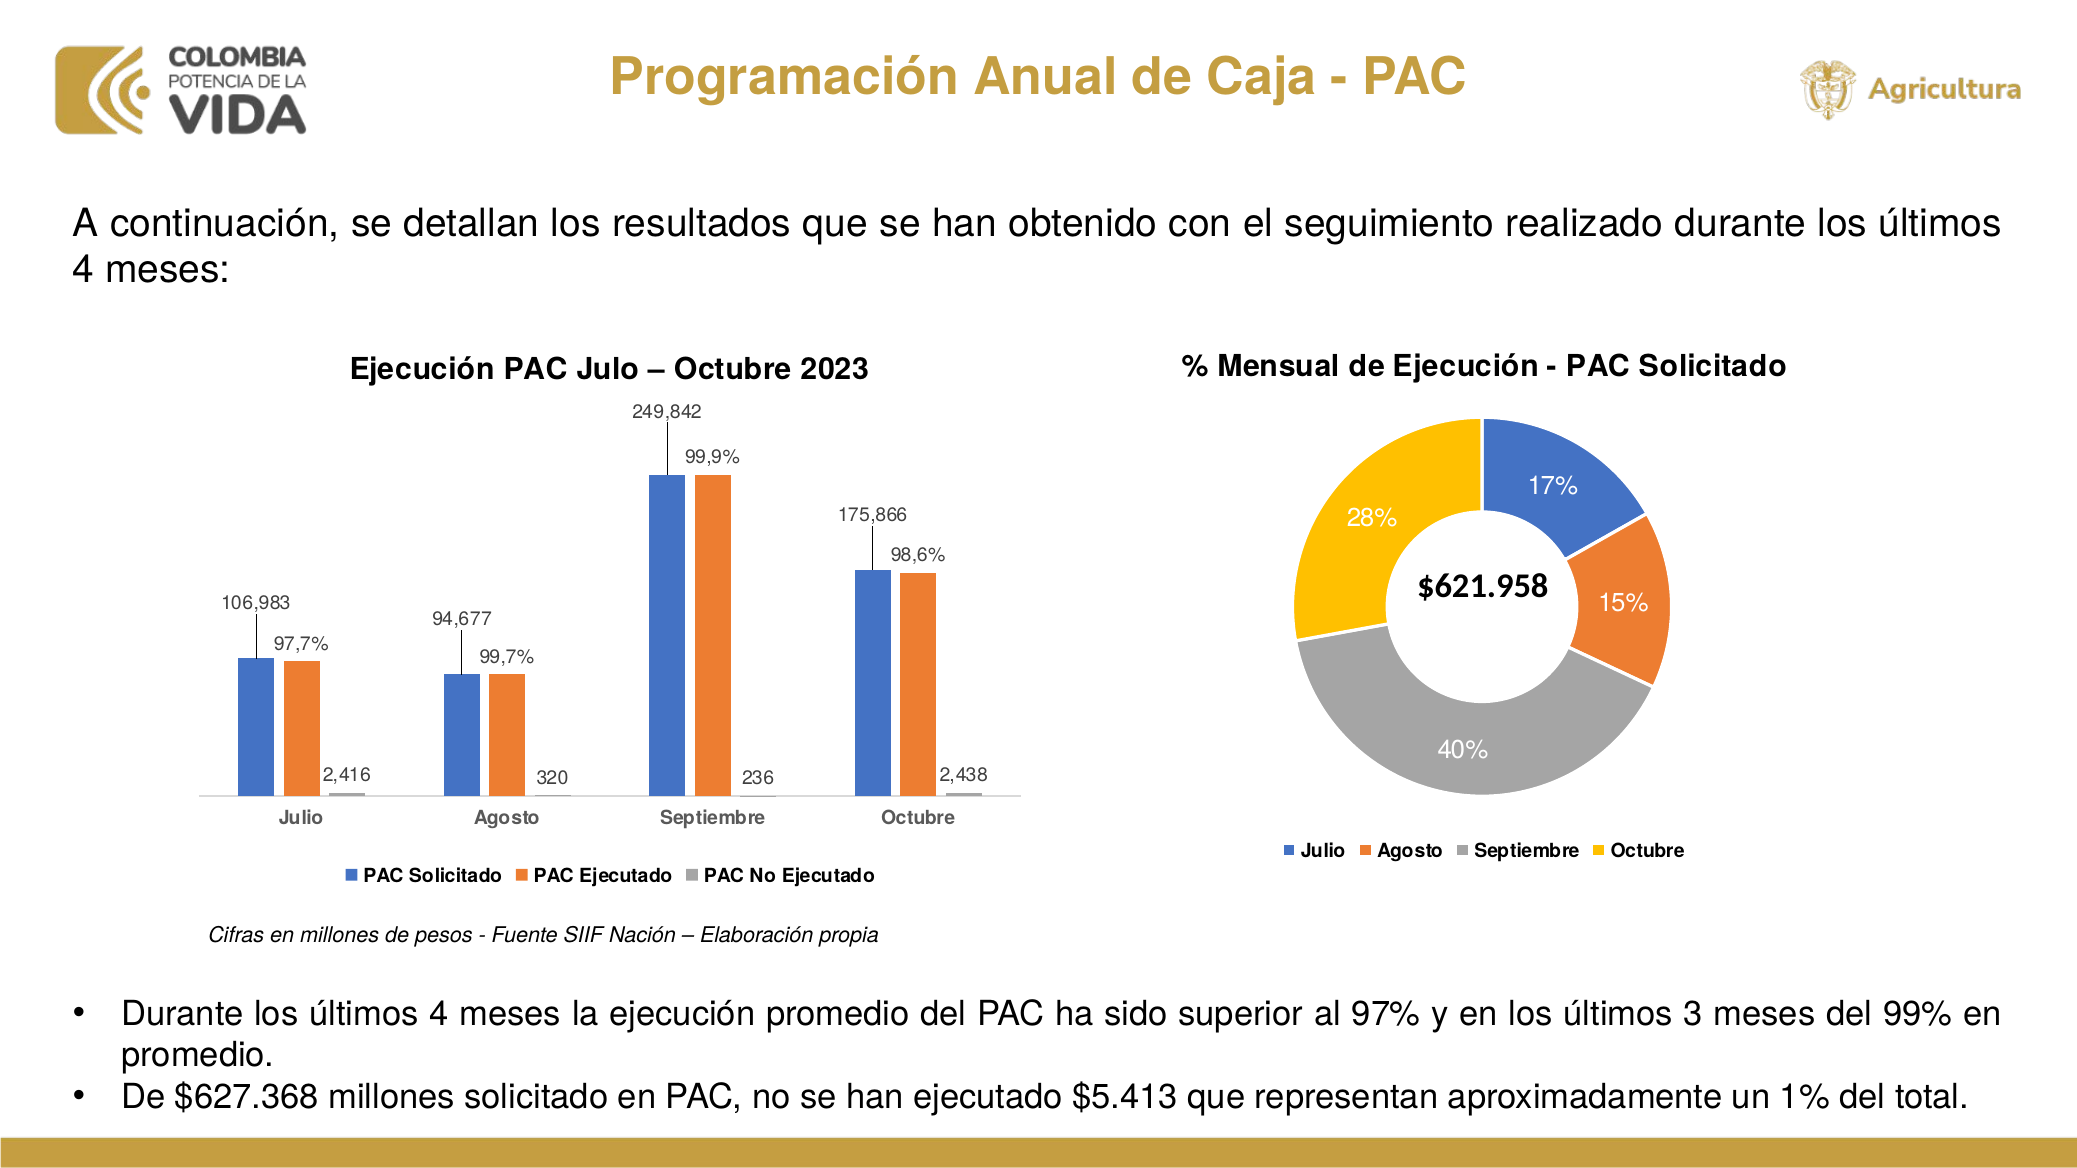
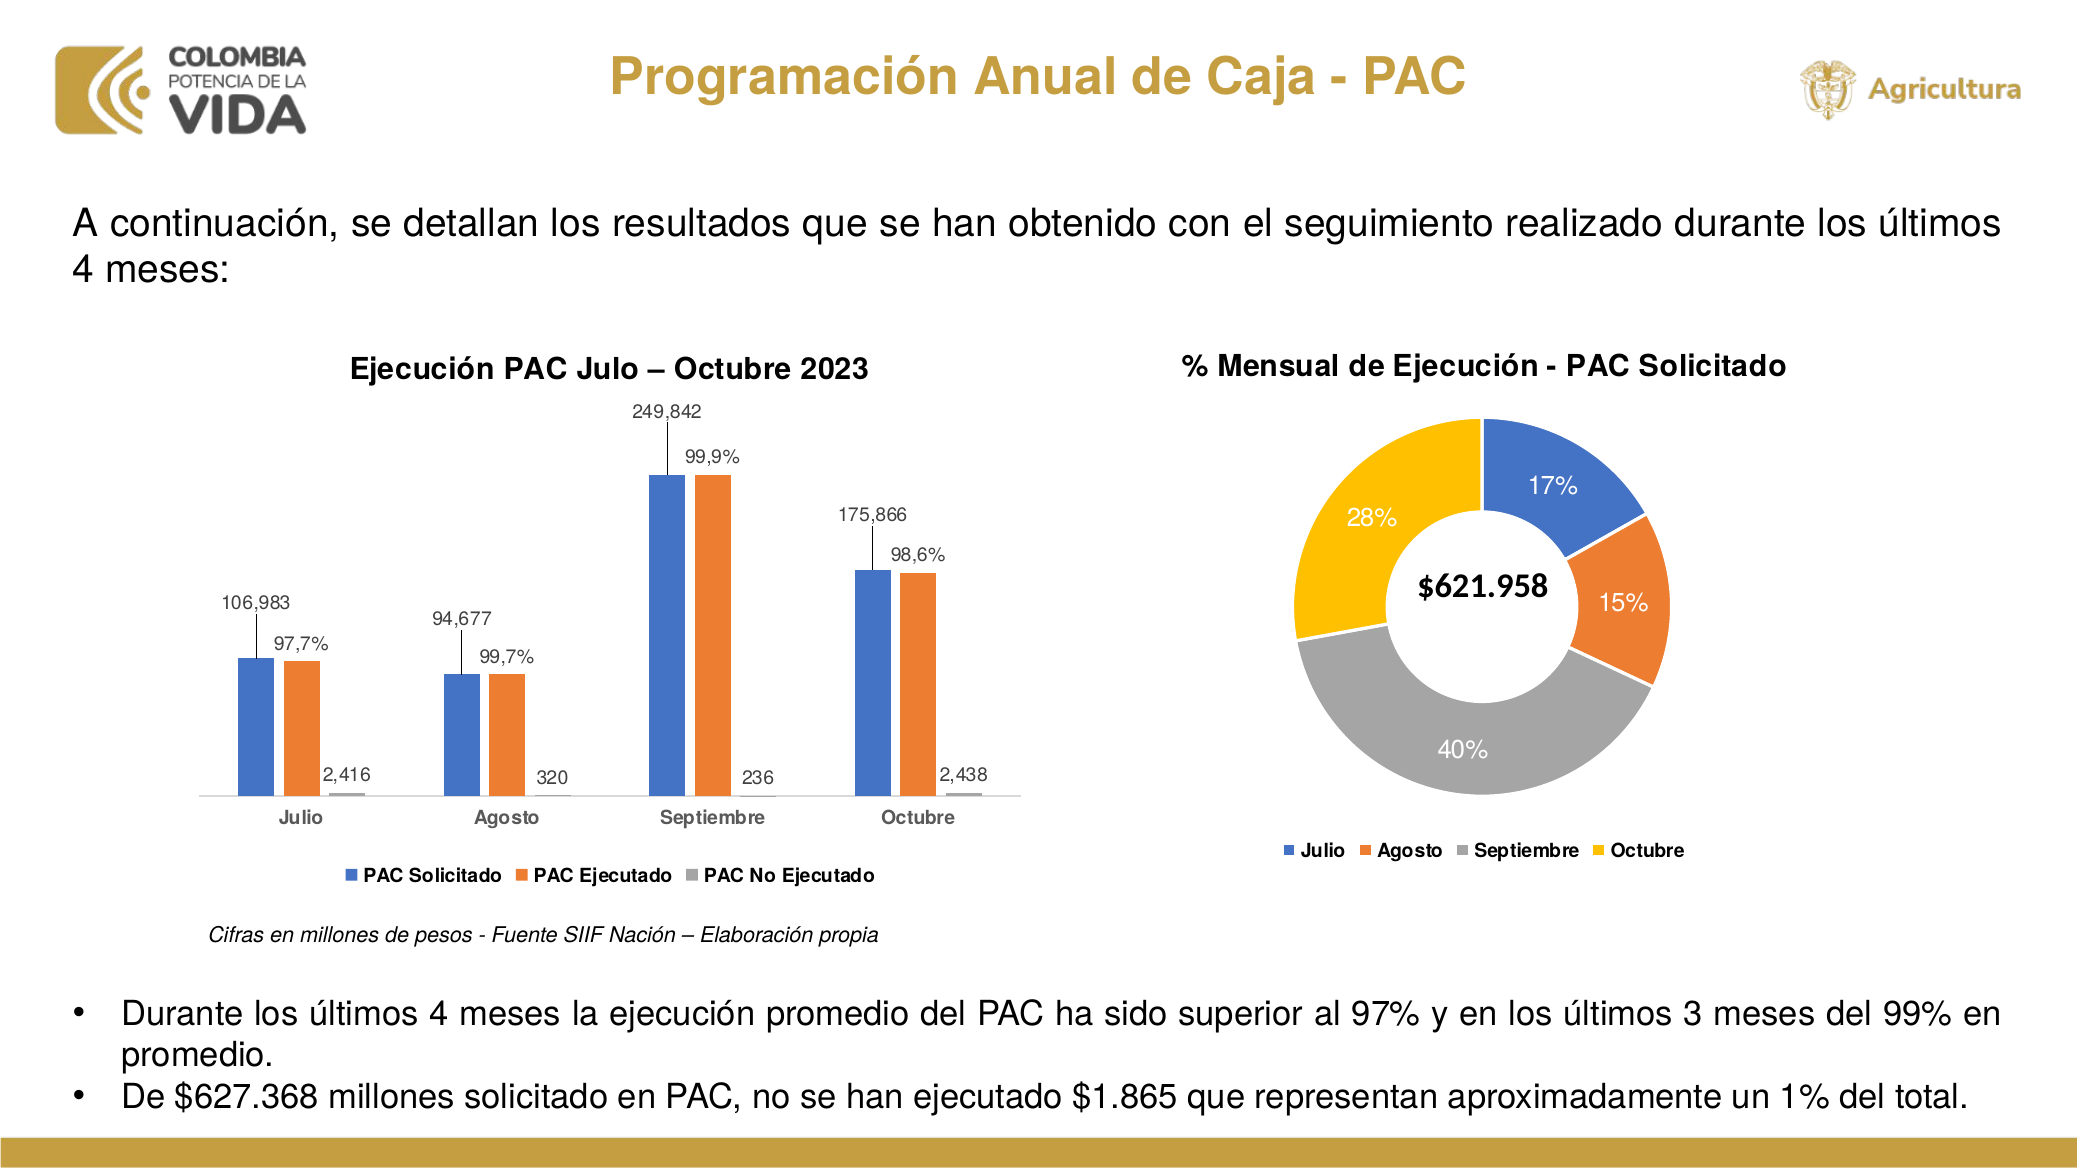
$5.413: $5.413 -> $1.865
